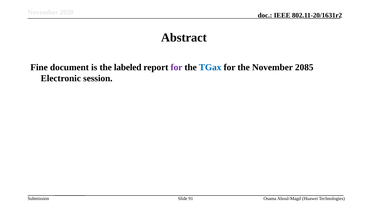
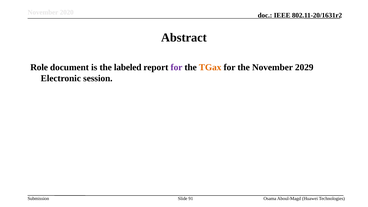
Fine: Fine -> Role
TGax colour: blue -> orange
2085: 2085 -> 2029
